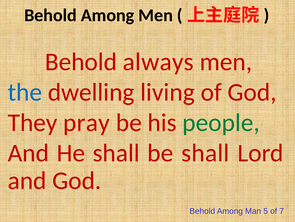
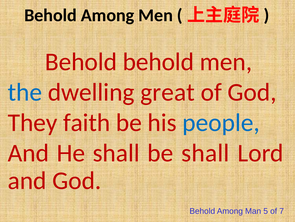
Behold always: always -> behold
living: living -> great
pray: pray -> faith
people colour: green -> blue
